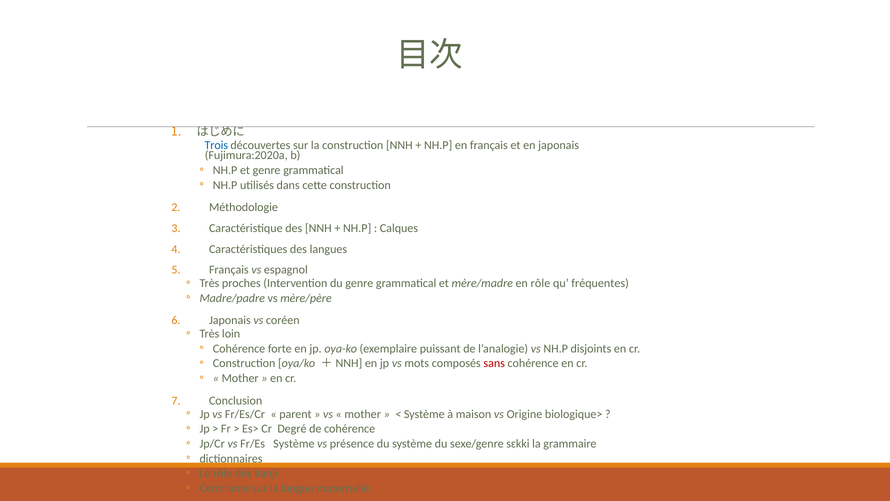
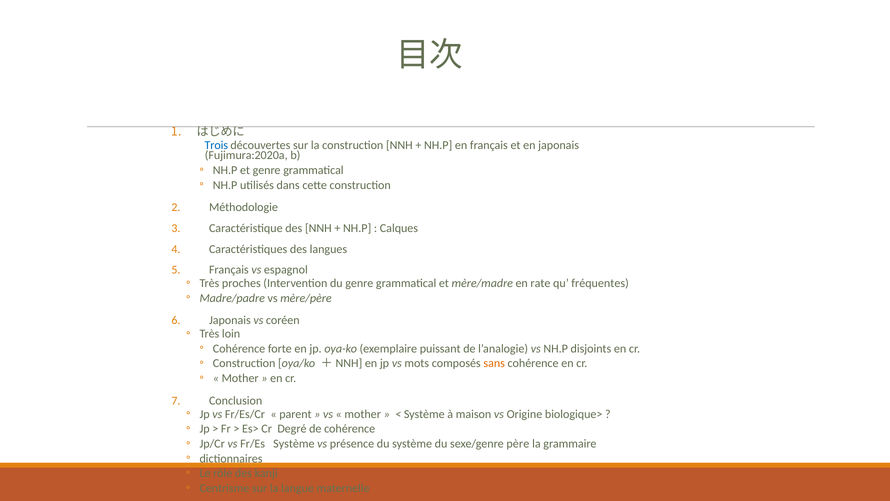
en rôle: rôle -> rate
sans colour: red -> orange
sɛkki: sɛkki -> père
